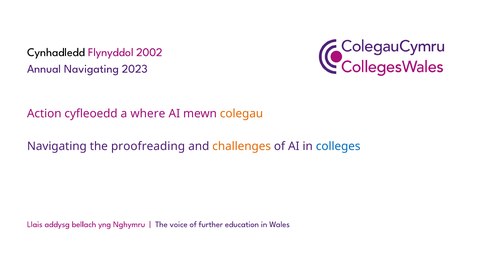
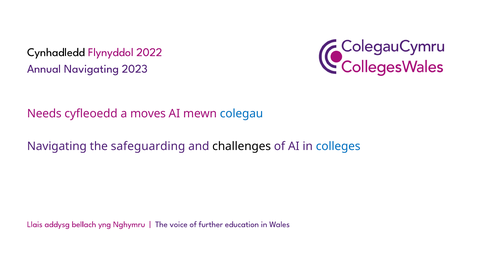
2002: 2002 -> 2022
Action: Action -> Needs
where: where -> moves
colegau colour: orange -> blue
proofreading: proofreading -> safeguarding
challenges colour: orange -> black
